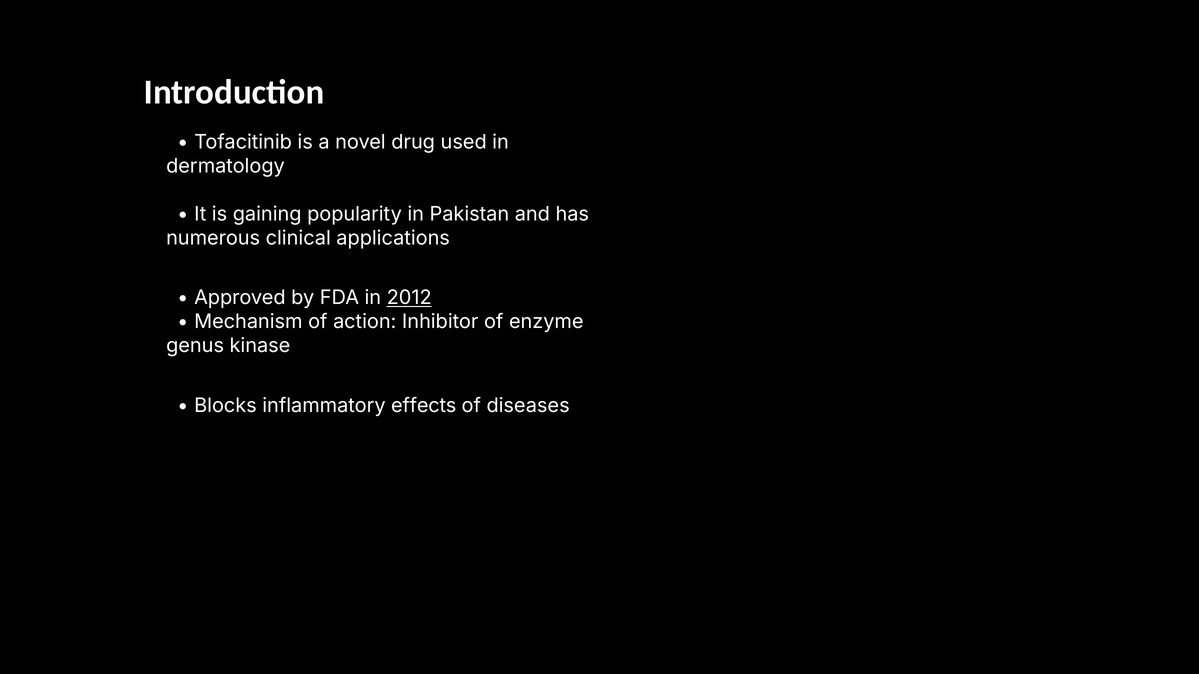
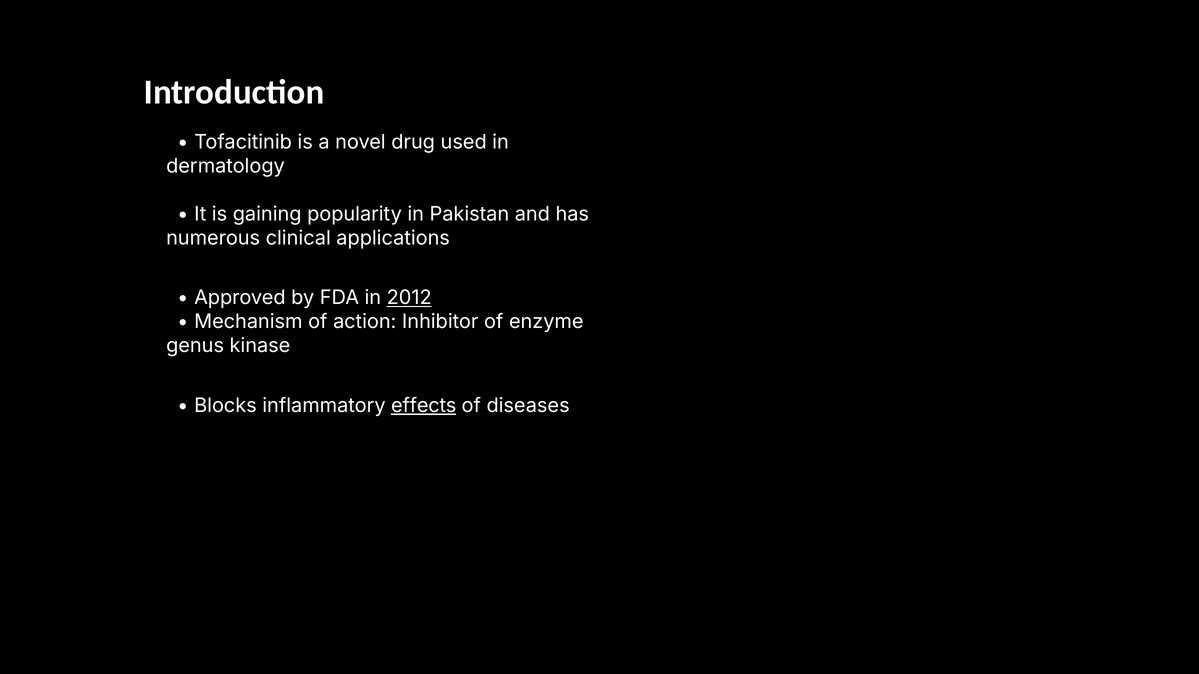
effects underline: none -> present
